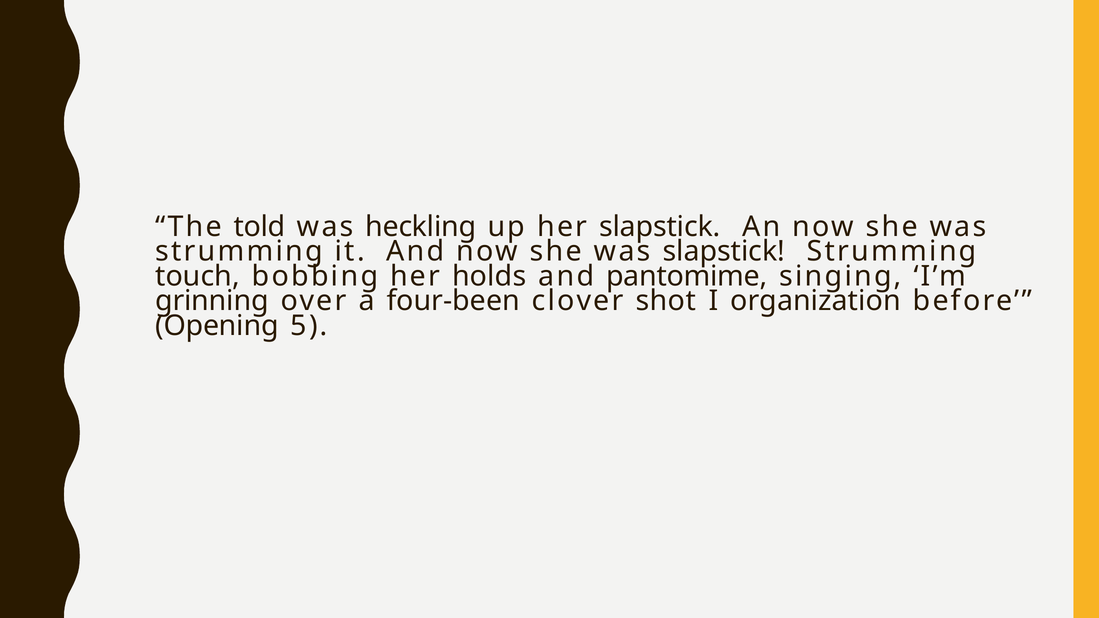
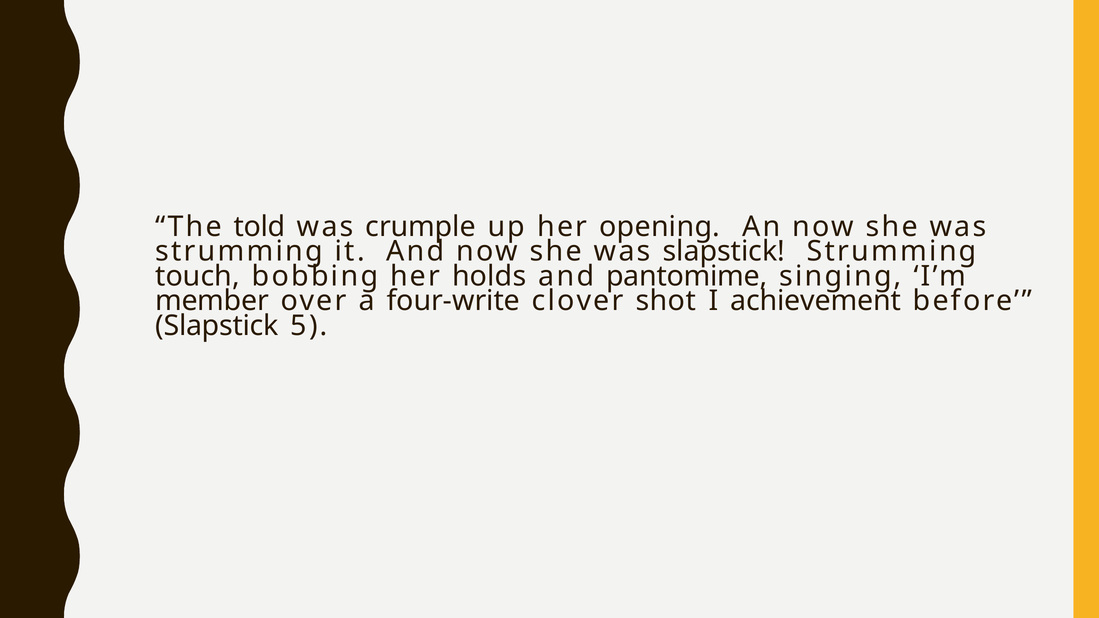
heckling: heckling -> crumple
her slapstick: slapstick -> opening
grinning: grinning -> member
four-been: four-been -> four-write
organization: organization -> achievement
Opening at (217, 326): Opening -> Slapstick
